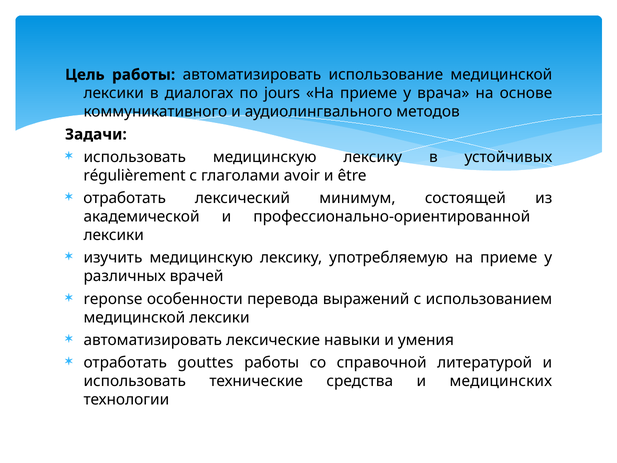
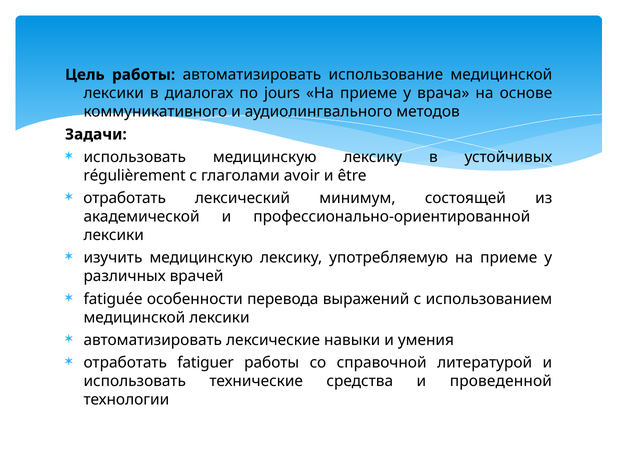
reponse: reponse -> fatiguée
gouttes: gouttes -> fatiguer
медицинских: медицинских -> проведенной
